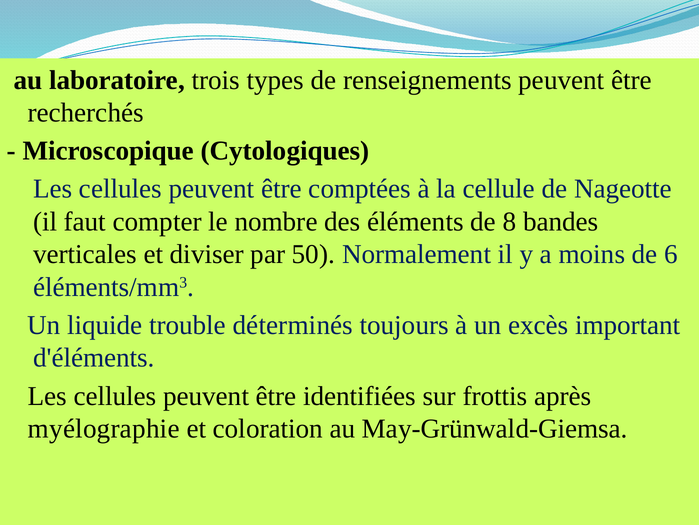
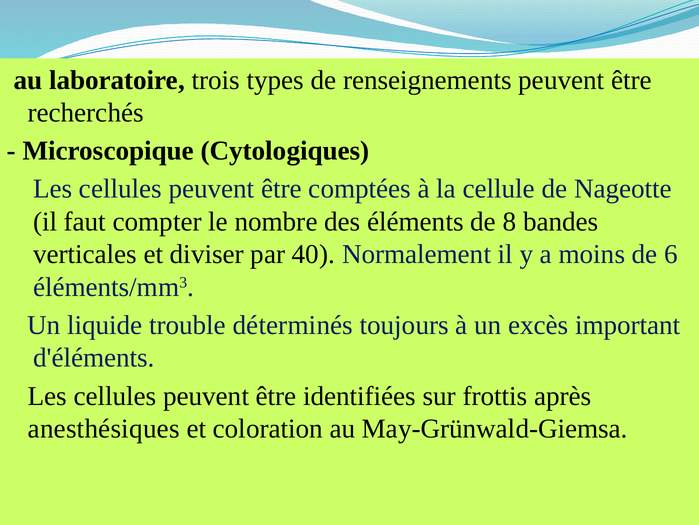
50: 50 -> 40
myélographie: myélographie -> anesthésiques
